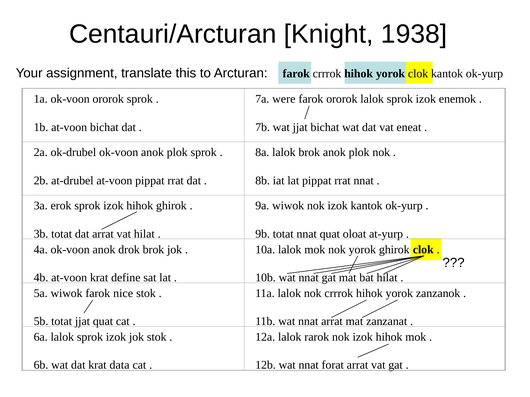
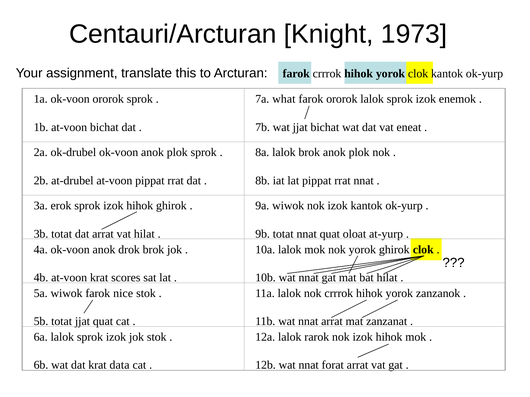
1938: 1938 -> 1973
were: were -> what
define: define -> scores
